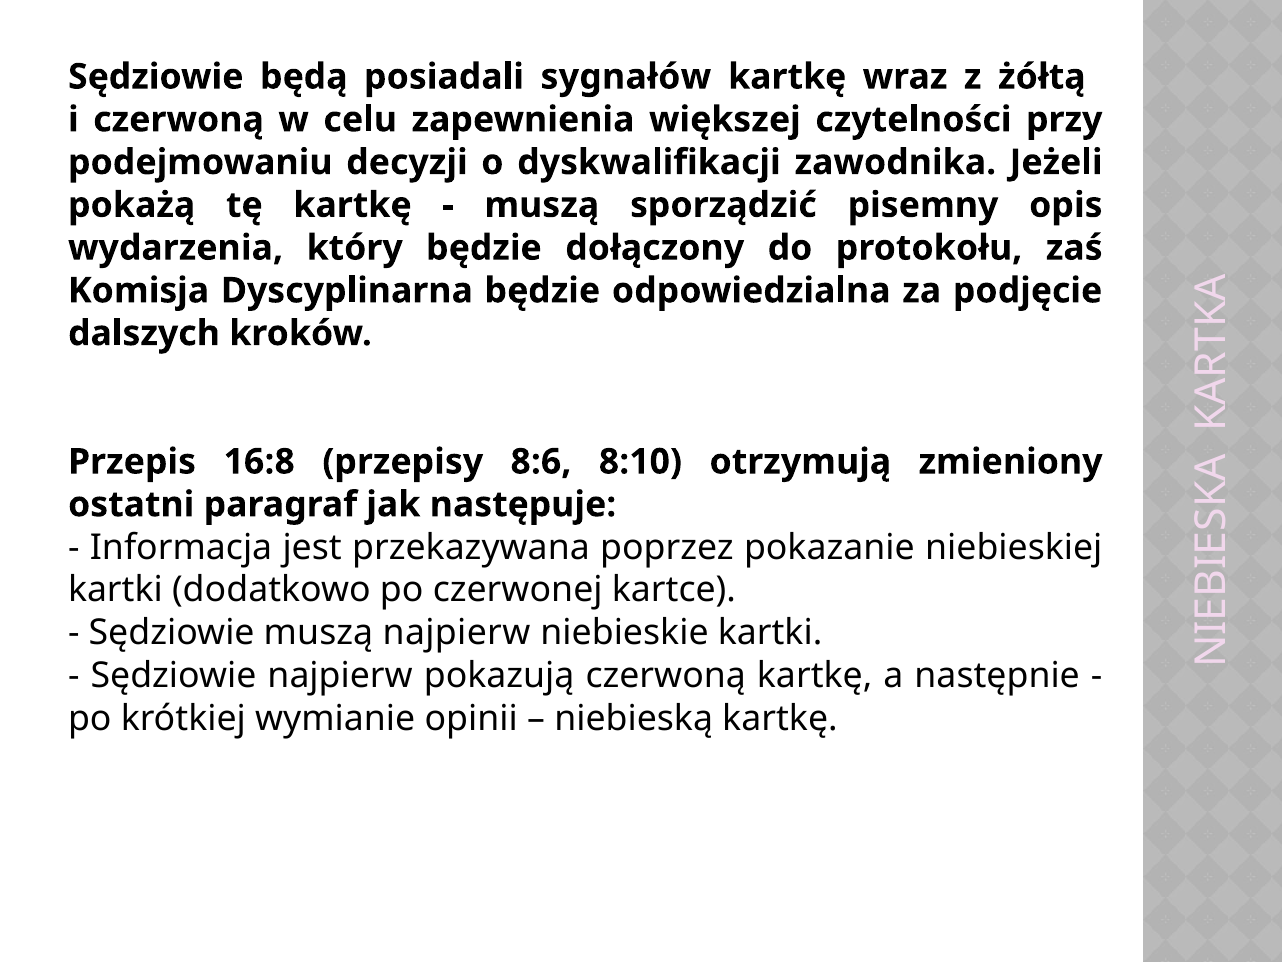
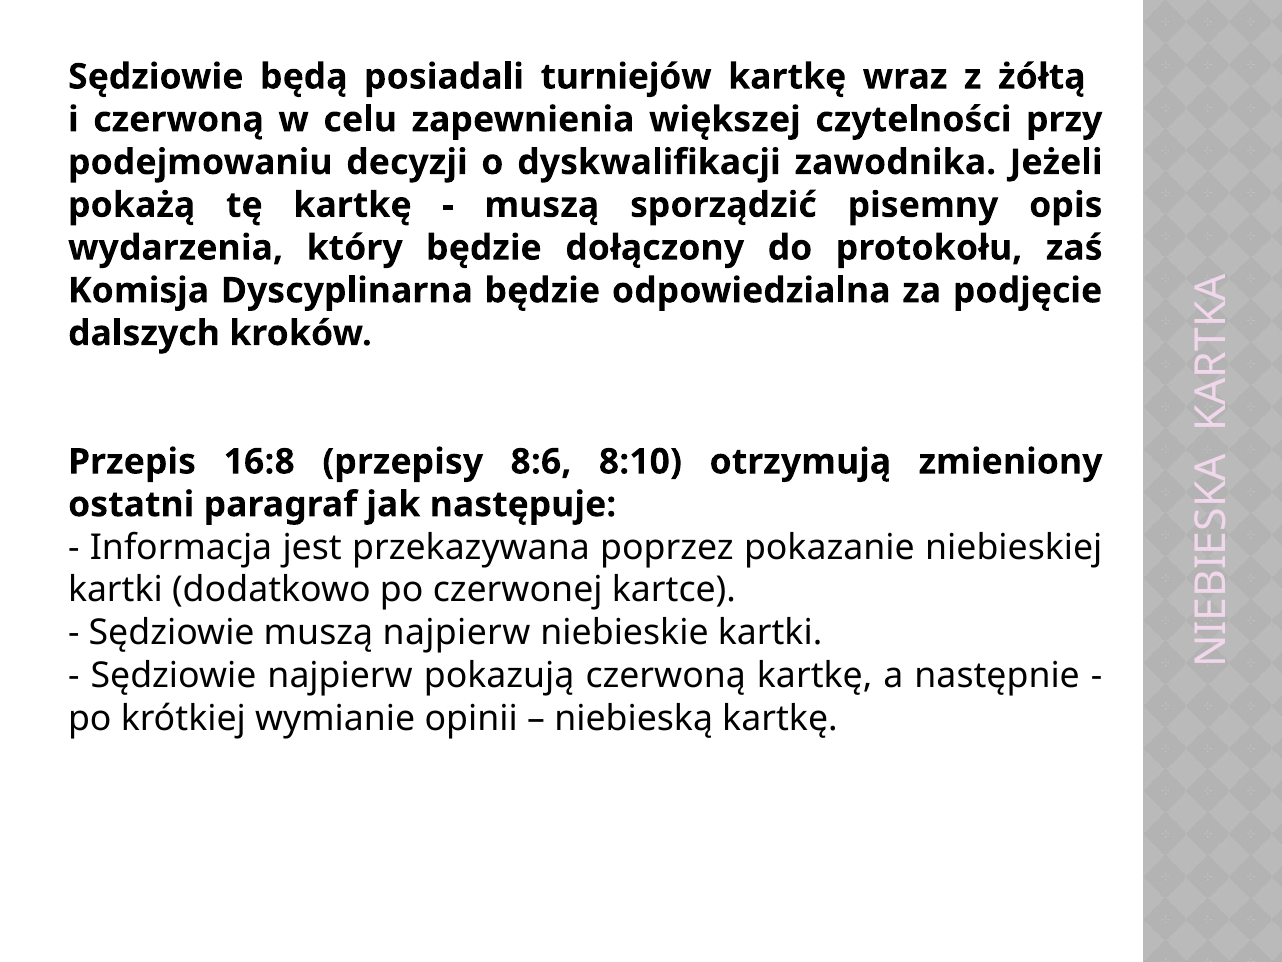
sygnałów: sygnałów -> turniejów
